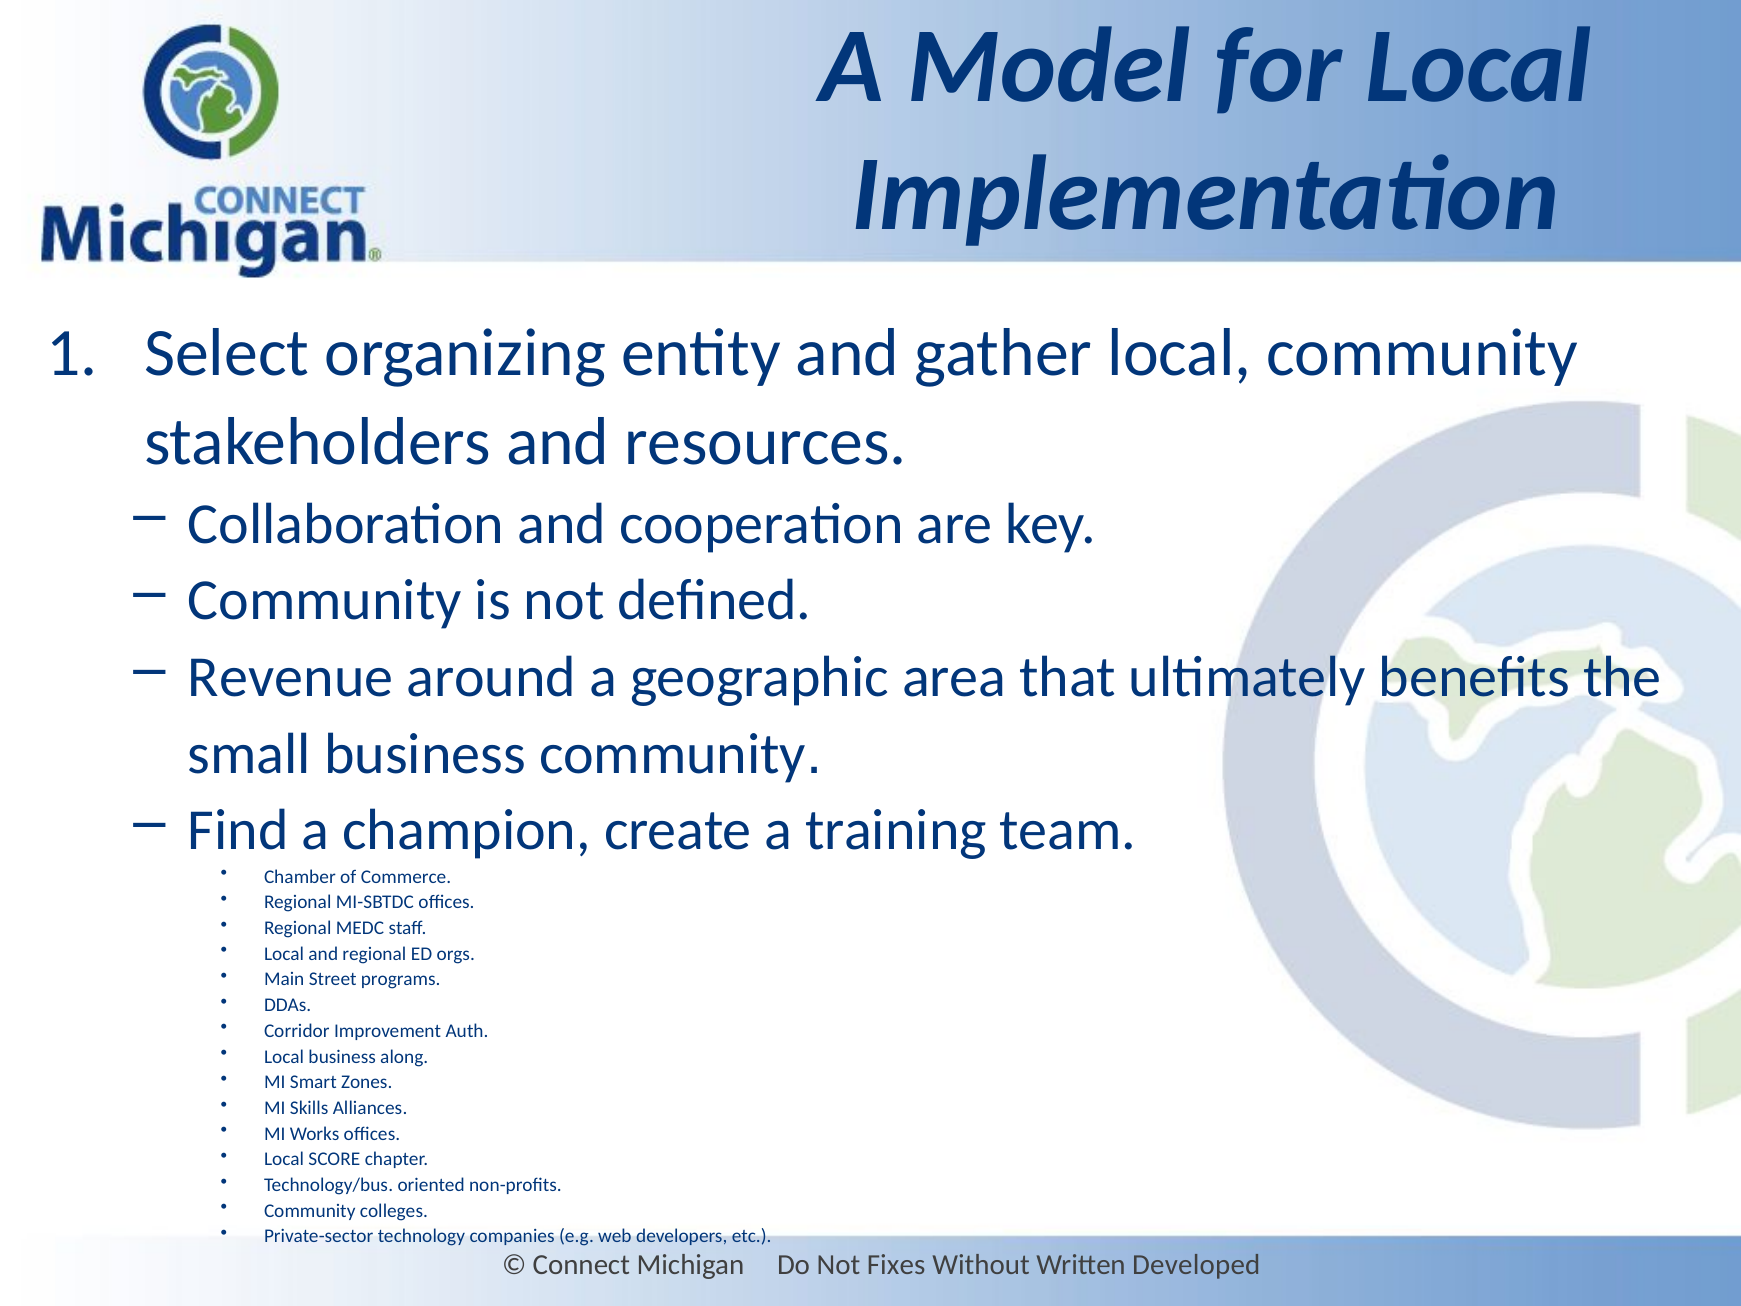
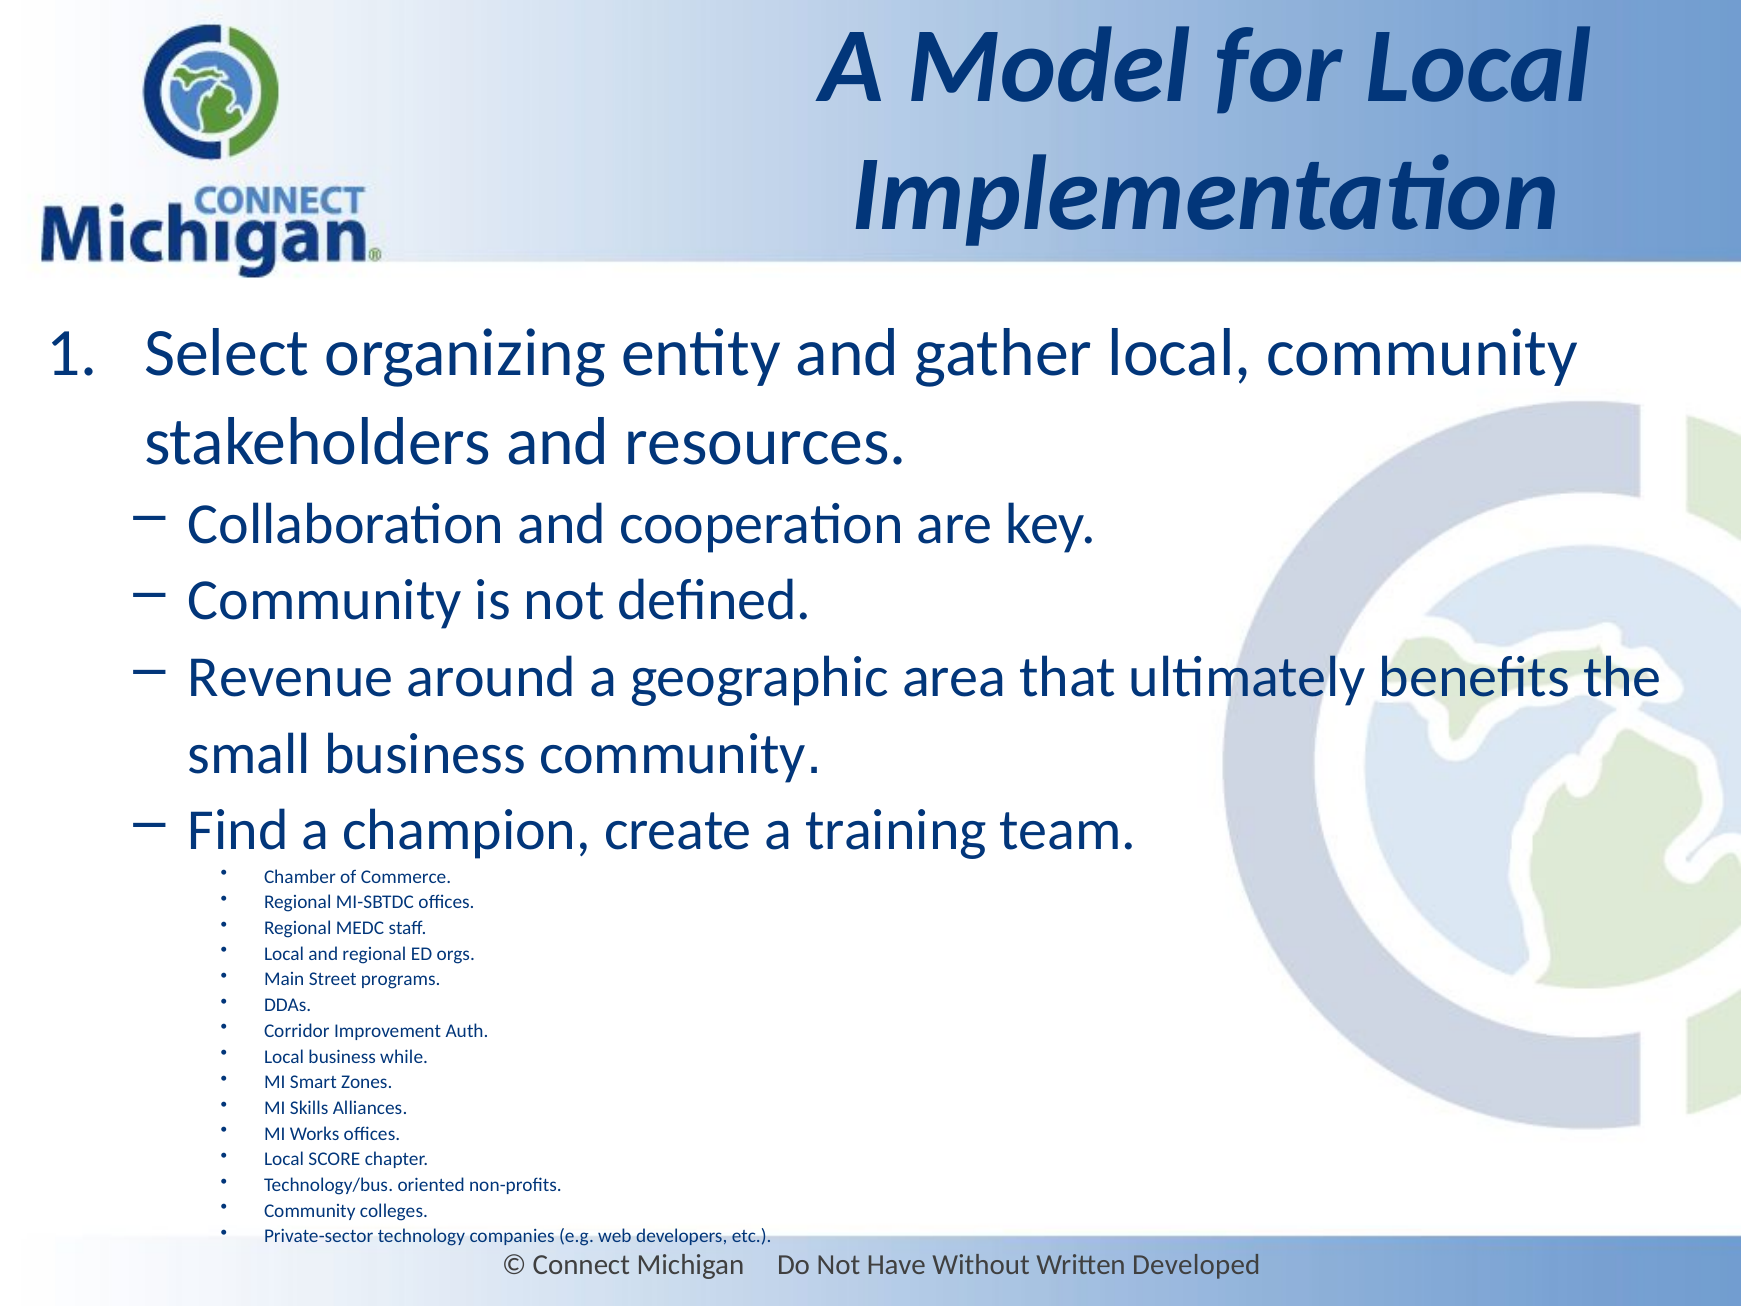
along: along -> while
Fixes: Fixes -> Have
